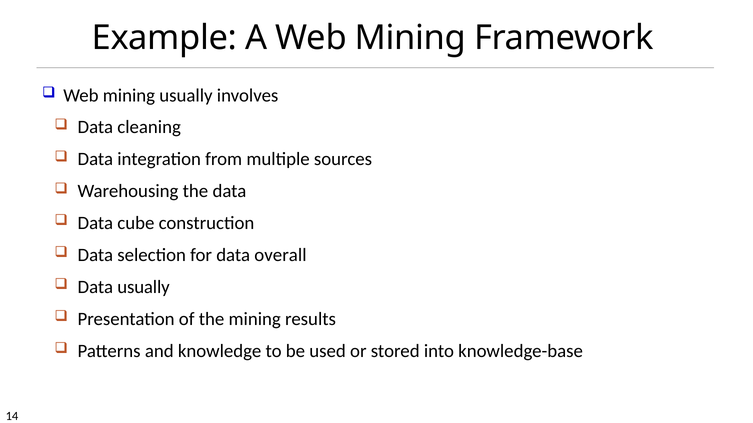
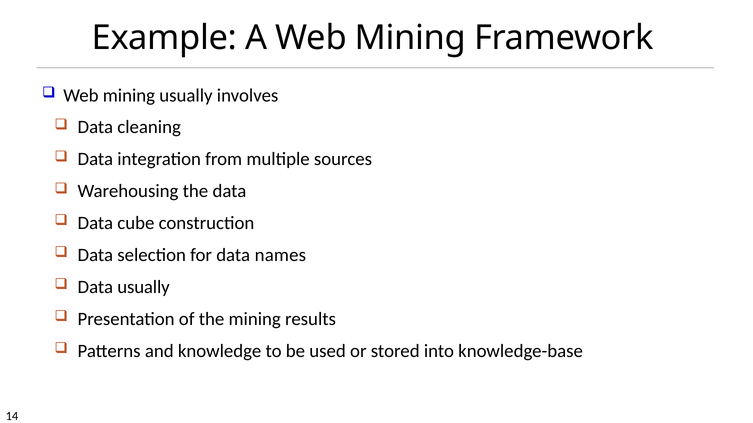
overall: overall -> names
